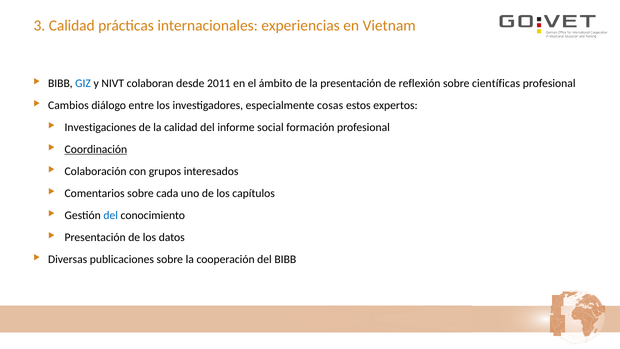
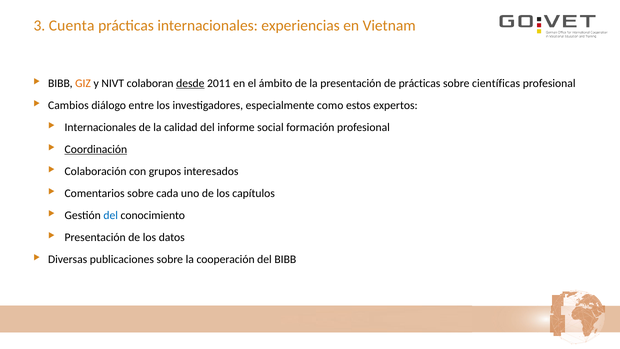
3 Calidad: Calidad -> Cuenta
GIZ colour: blue -> orange
desde underline: none -> present
de reflexión: reflexión -> prácticas
cosas: cosas -> como
Investigaciones at (100, 127): Investigaciones -> Internacionales
